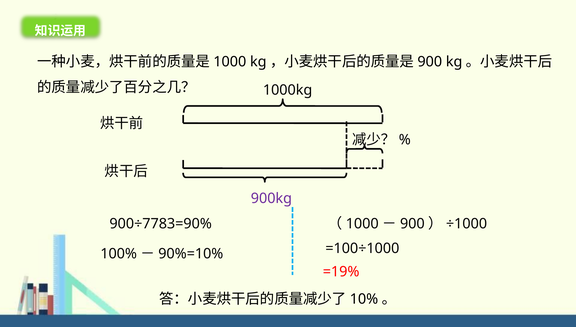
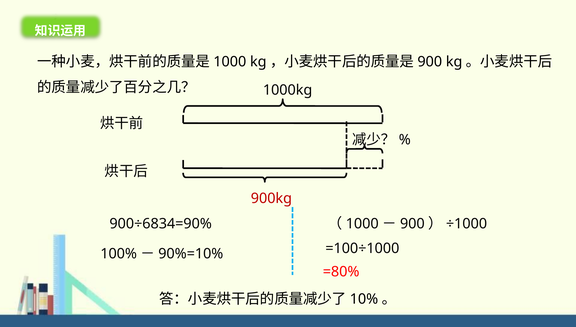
900kg colour: purple -> red
900÷7783=90%: 900÷7783=90% -> 900÷6834=90%
=19%: =19% -> =80%
